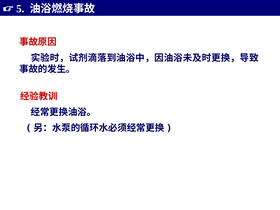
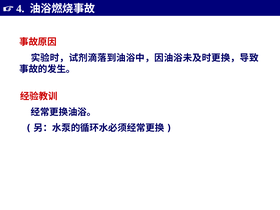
5: 5 -> 4
